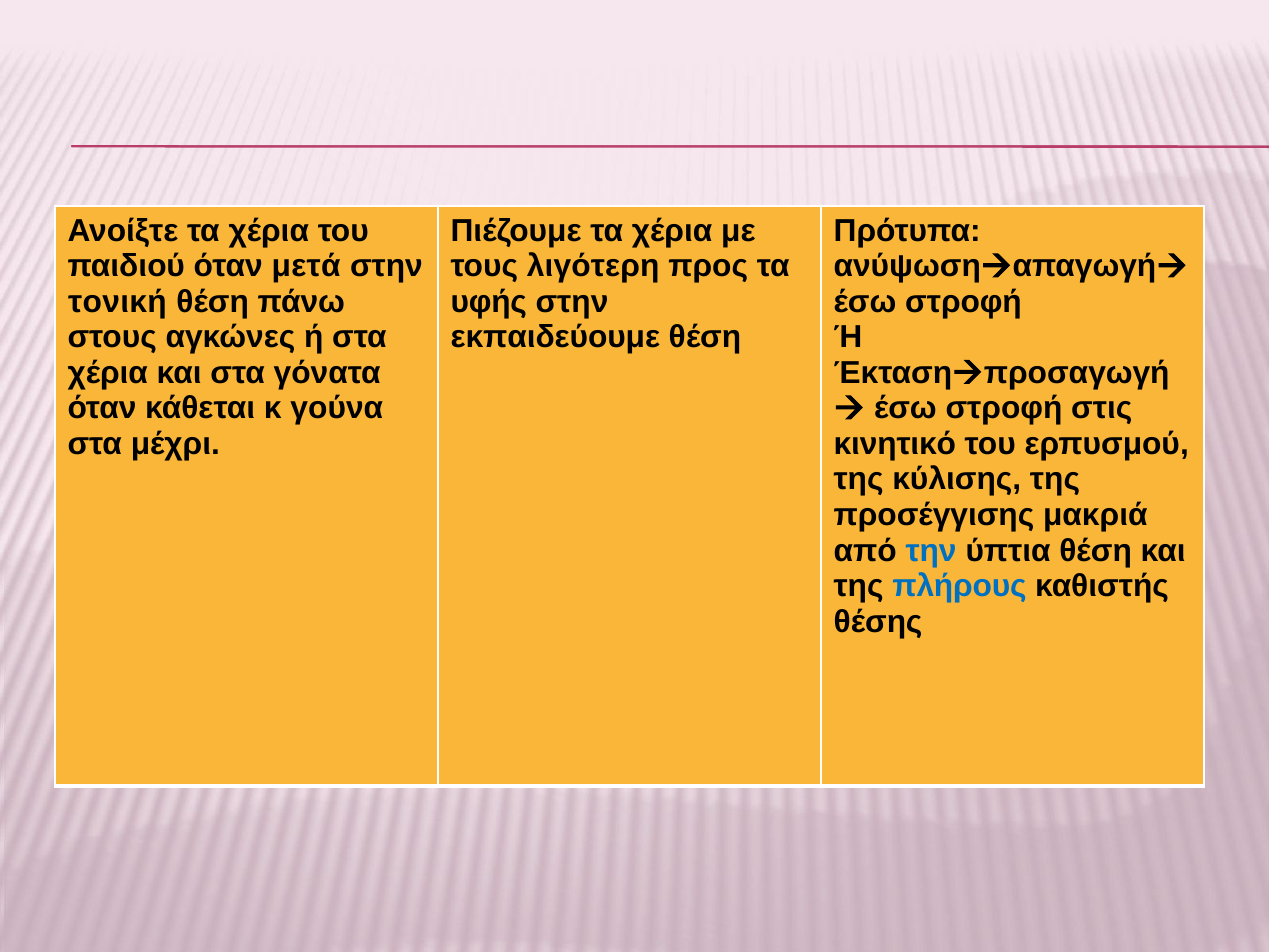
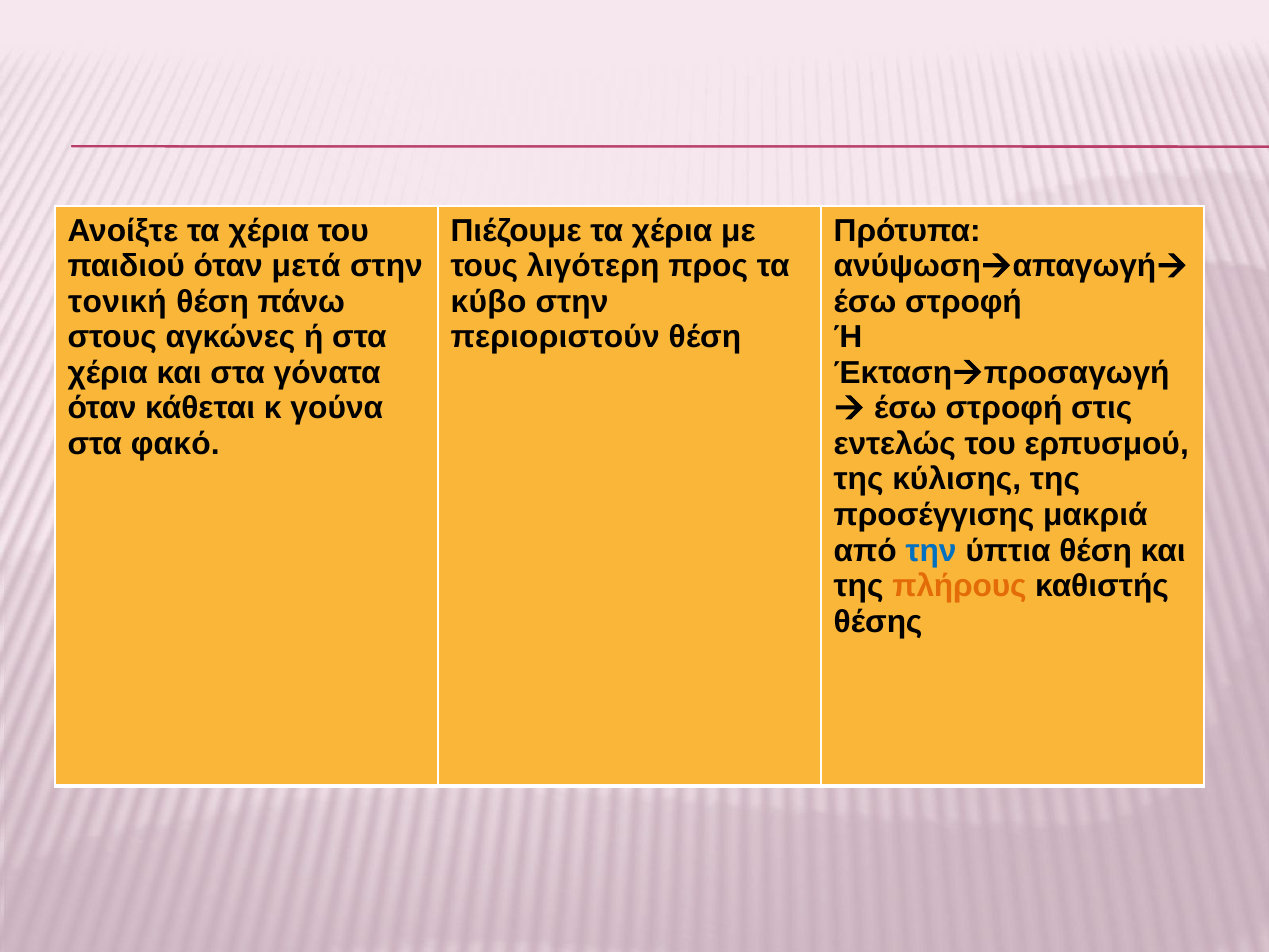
υφής: υφής -> κύβο
εκπαιδεύουμε: εκπαιδεύουμε -> περιοριστούν
μέχρι: μέχρι -> φακό
κινητικό: κινητικό -> εντελώς
πλήρους colour: blue -> orange
